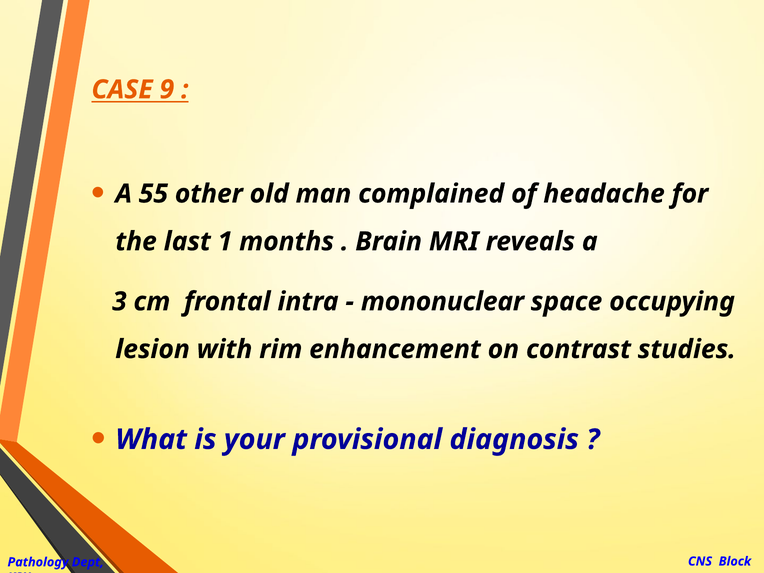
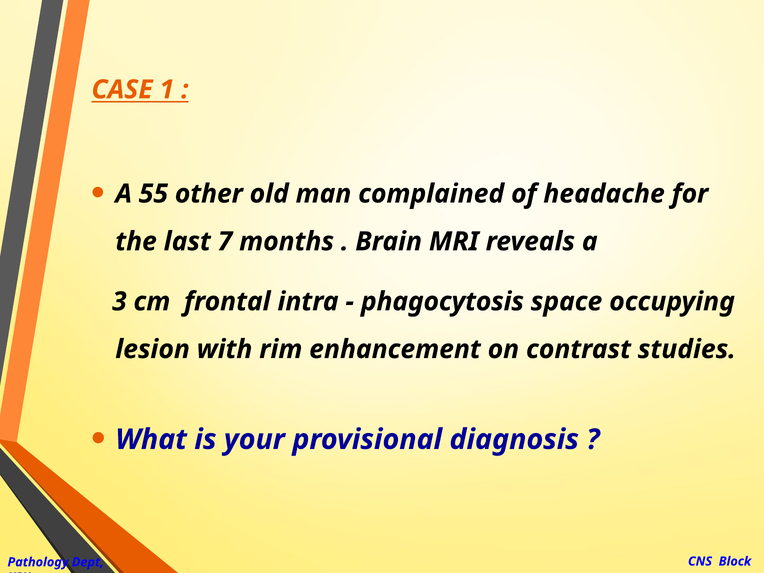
9: 9 -> 1
1: 1 -> 7
mononuclear: mononuclear -> phagocytosis
